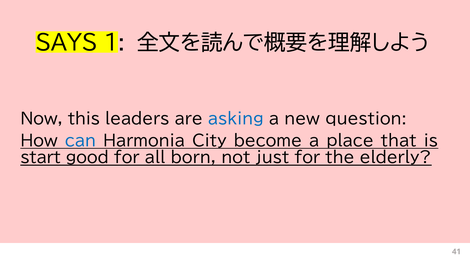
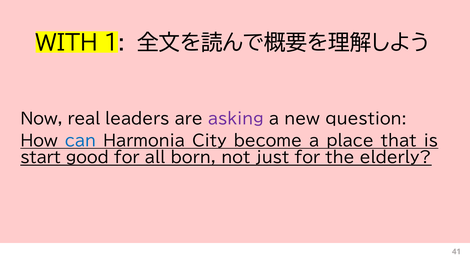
SAYS: SAYS -> WITH
this: this -> real
asking colour: blue -> purple
